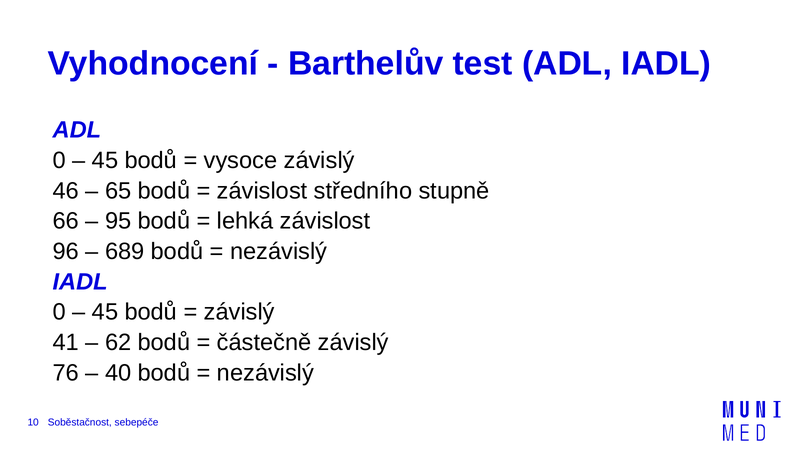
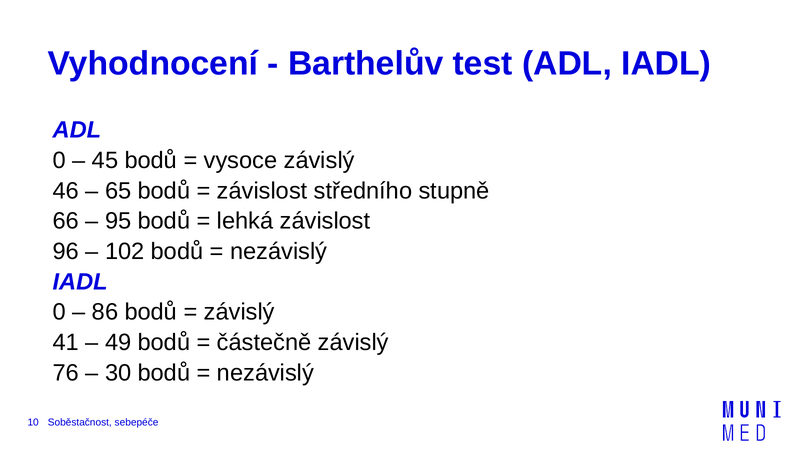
689: 689 -> 102
45 at (105, 313): 45 -> 86
62: 62 -> 49
40: 40 -> 30
